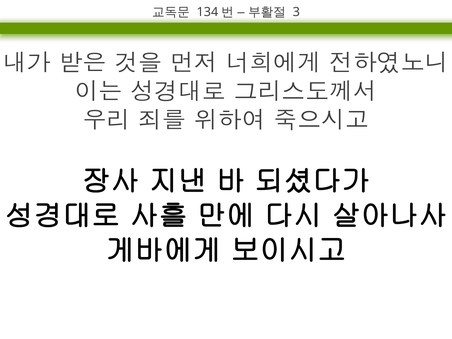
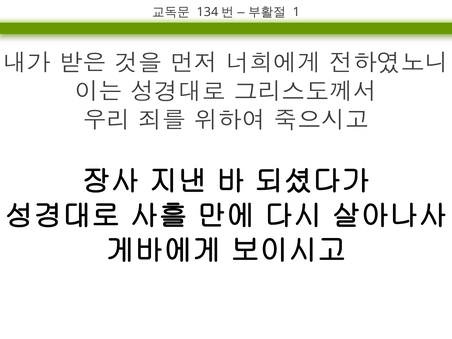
3: 3 -> 1
